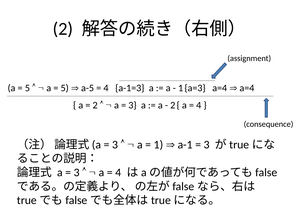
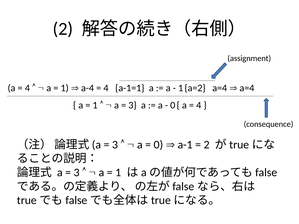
5 at (27, 88): 5 -> 4
5 at (65, 88): 5 -> 1
a-5: a-5 -> a-4
a-1=3: a-1=3 -> a-1=1
a=3: a=3 -> a=2
2 at (95, 105): 2 -> 1
2 at (173, 105): 2 -> 0
1 at (158, 145): 1 -> 0
3 at (207, 145): 3 -> 2
4 at (118, 173): 4 -> 1
